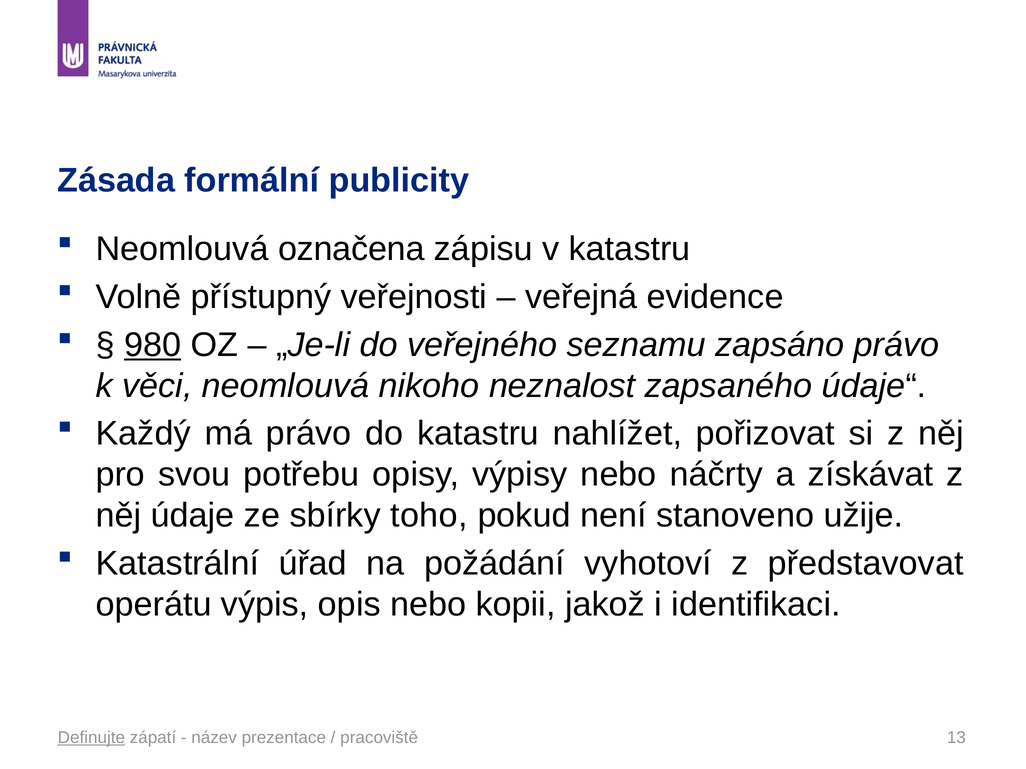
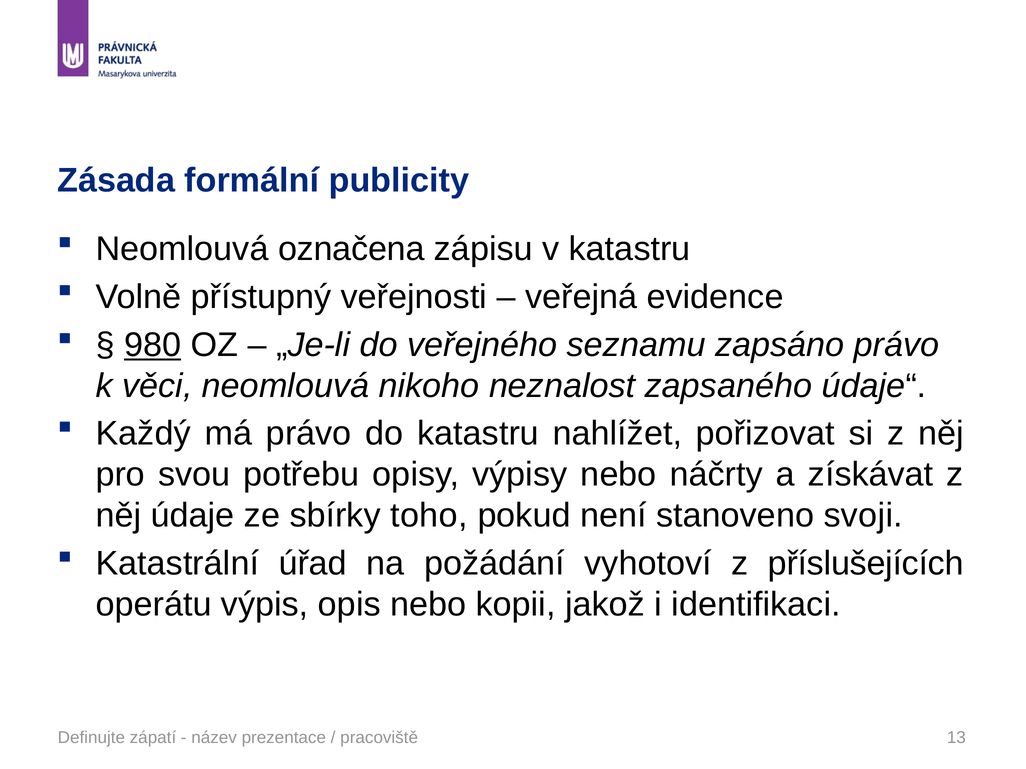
užije: užije -> svoji
představovat: představovat -> příslušejících
Definujte underline: present -> none
